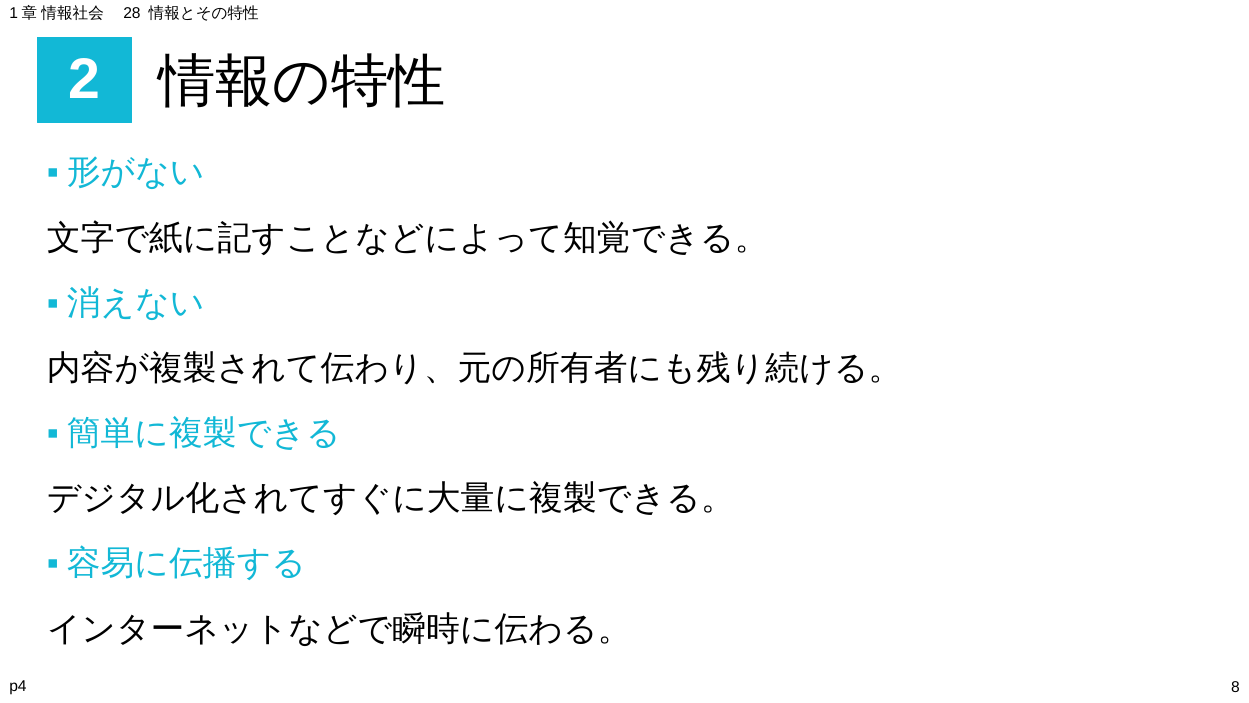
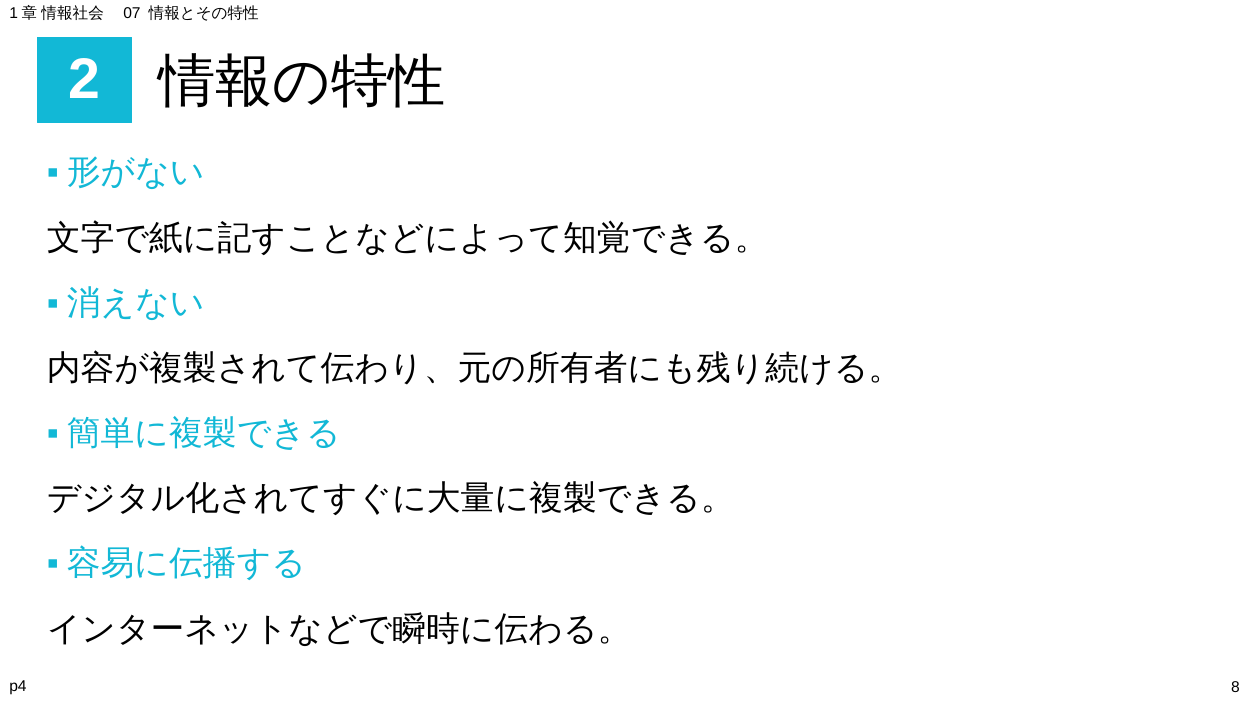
28: 28 -> 07
